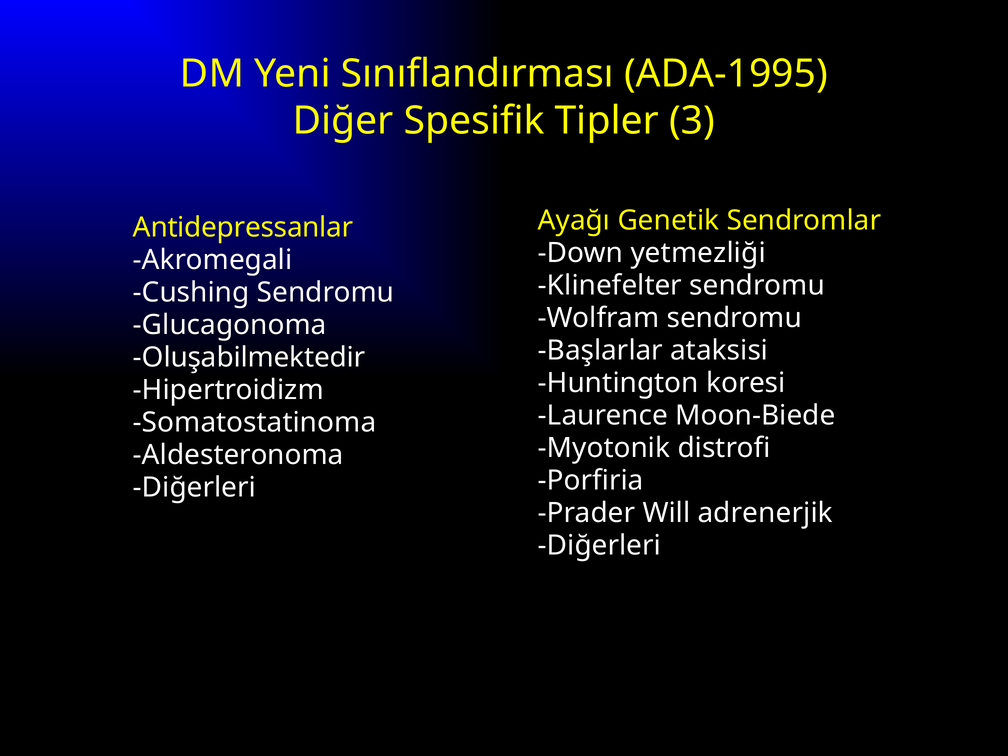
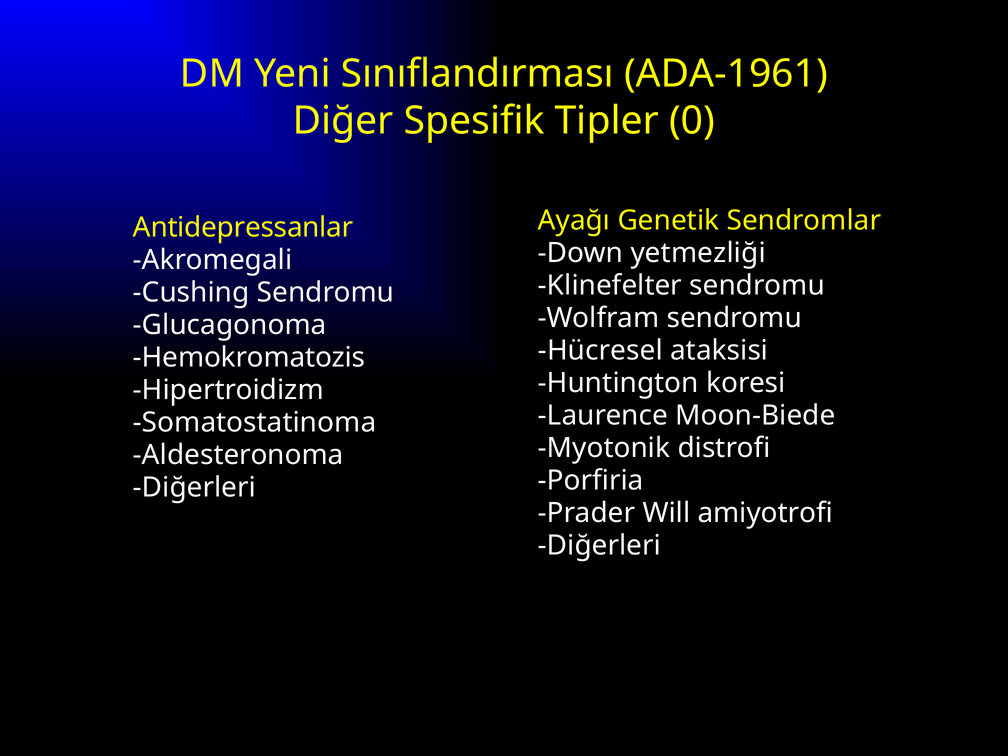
ADA-1995: ADA-1995 -> ADA-1961
3: 3 -> 0
Başlarlar: Başlarlar -> Hücresel
Oluşabilmektedir: Oluşabilmektedir -> Hemokromatozis
adrenerjik: adrenerjik -> amiyotrofi
